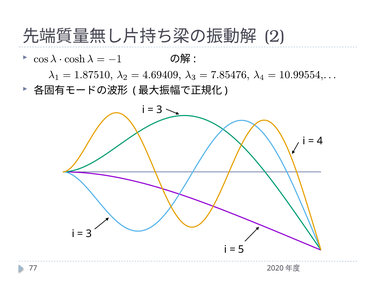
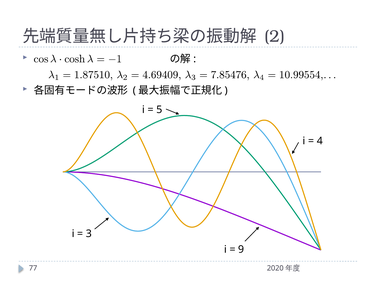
3 at (159, 110): 3 -> 5
5: 5 -> 9
